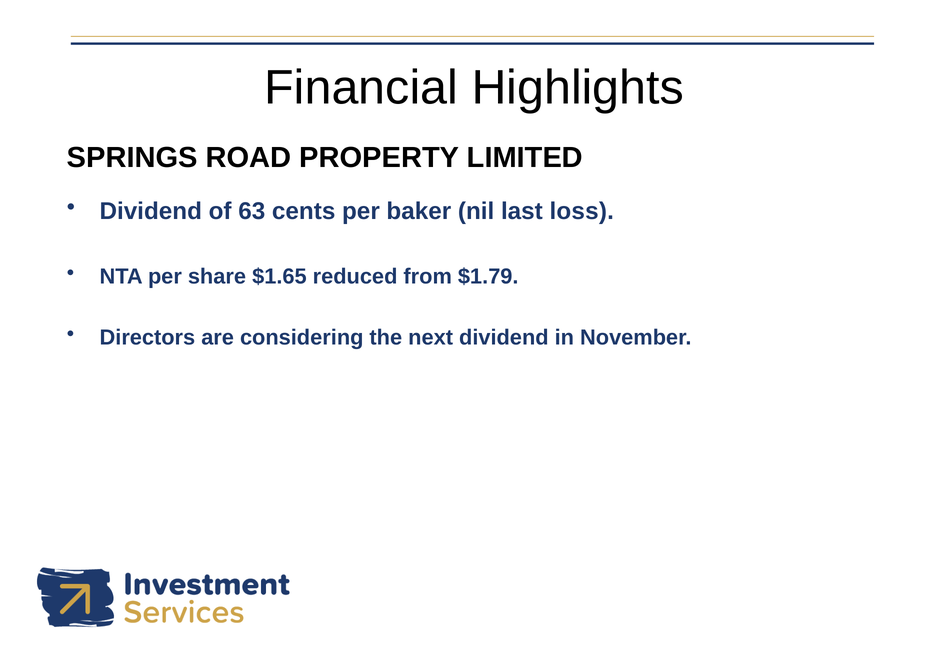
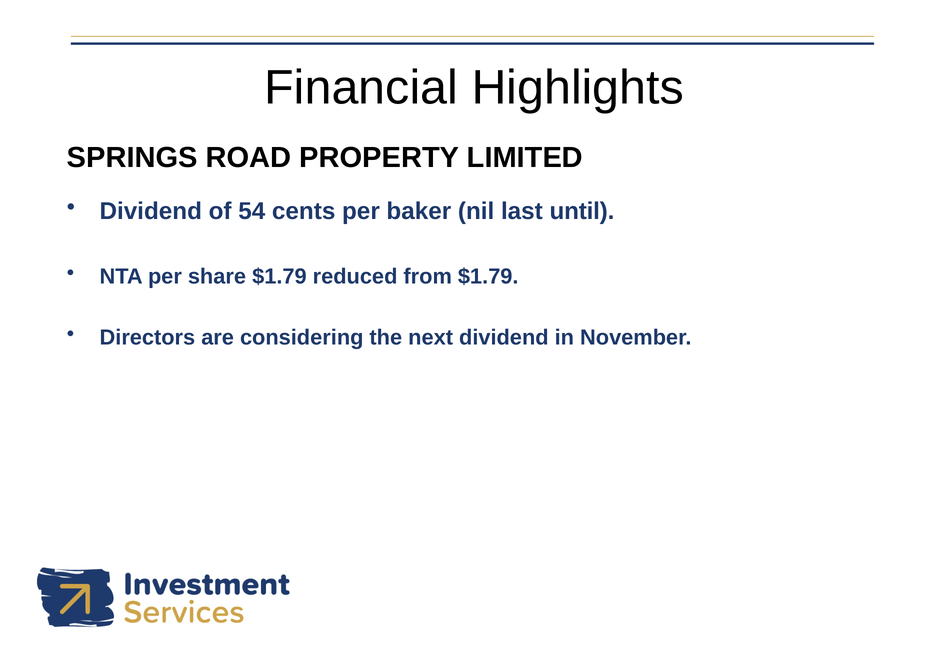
63: 63 -> 54
loss: loss -> until
share $1.65: $1.65 -> $1.79
